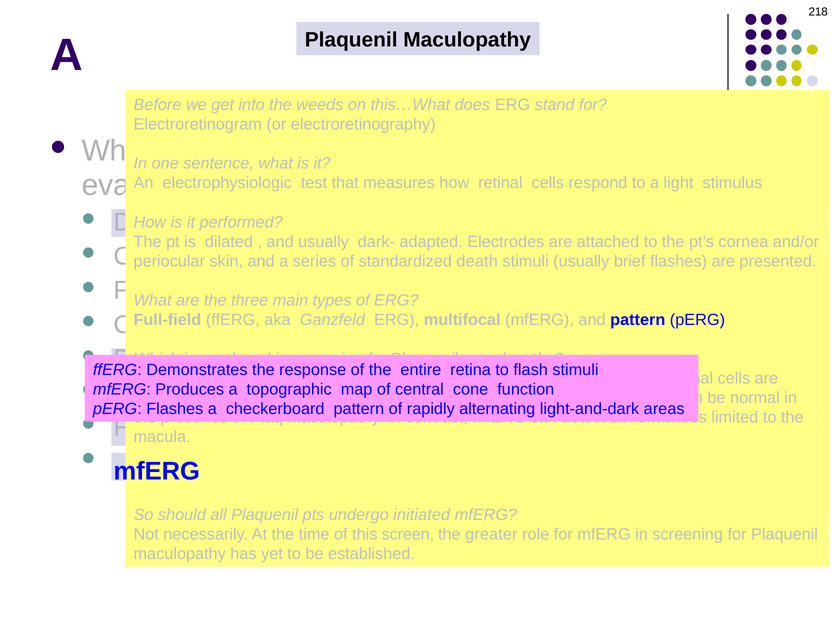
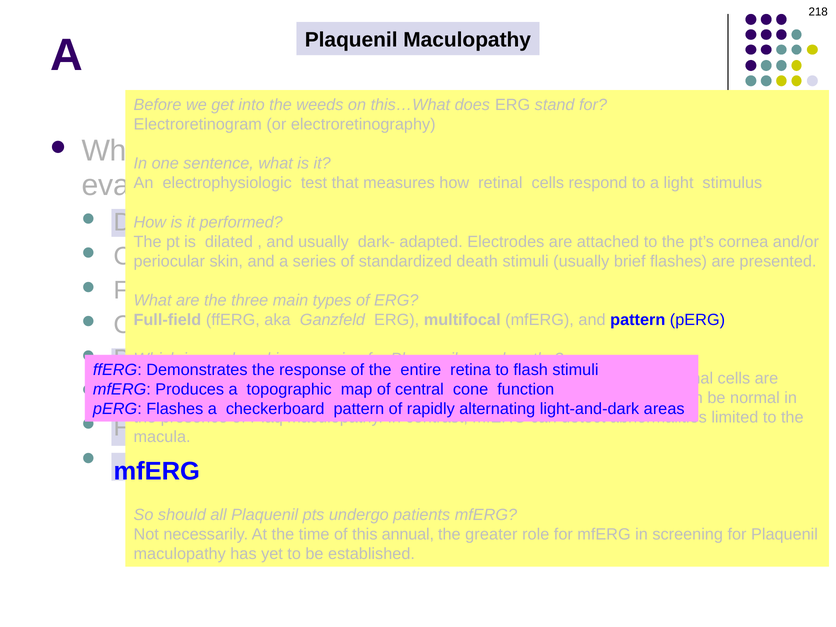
undergo initiated: initiated -> patients
screen: screen -> annual
